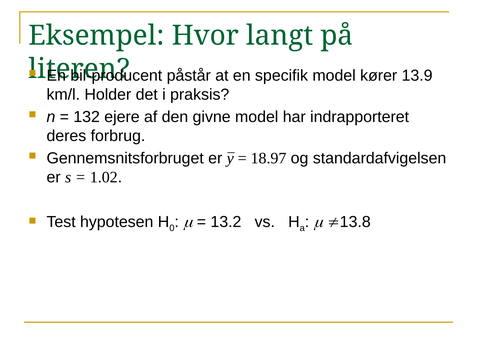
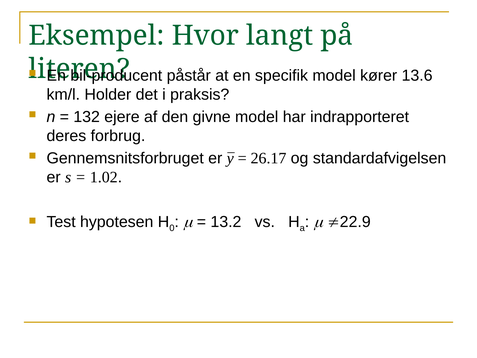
13.9: 13.9 -> 13.6
18.97: 18.97 -> 26.17
13.8: 13.8 -> 22.9
